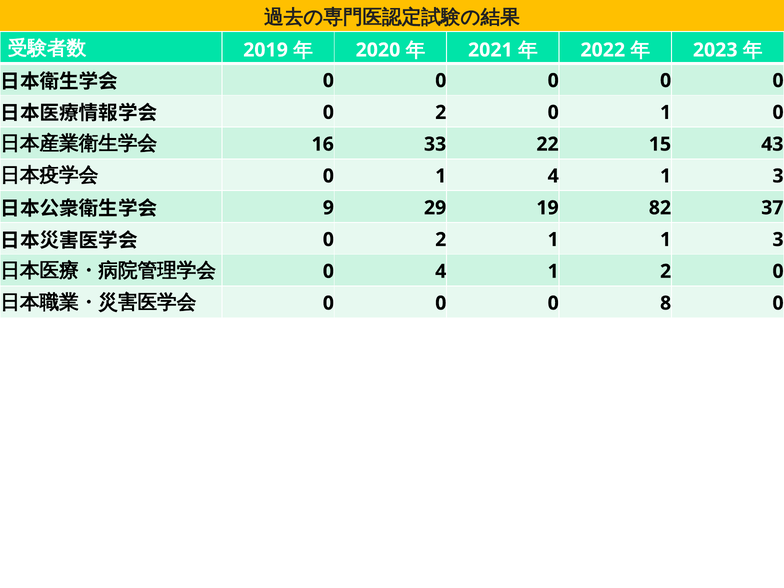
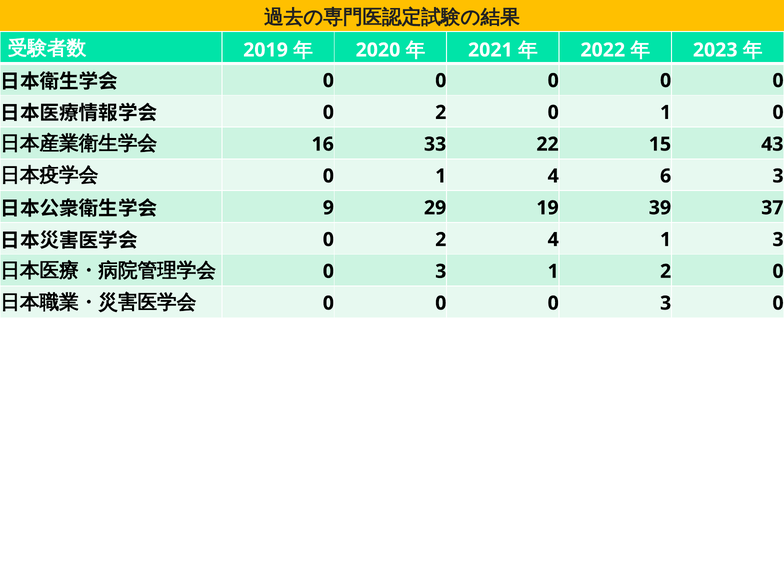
1 4 1: 1 -> 6
82: 82 -> 39
2 1: 1 -> 4
4 at (441, 271): 4 -> 3
0 0 8: 8 -> 3
